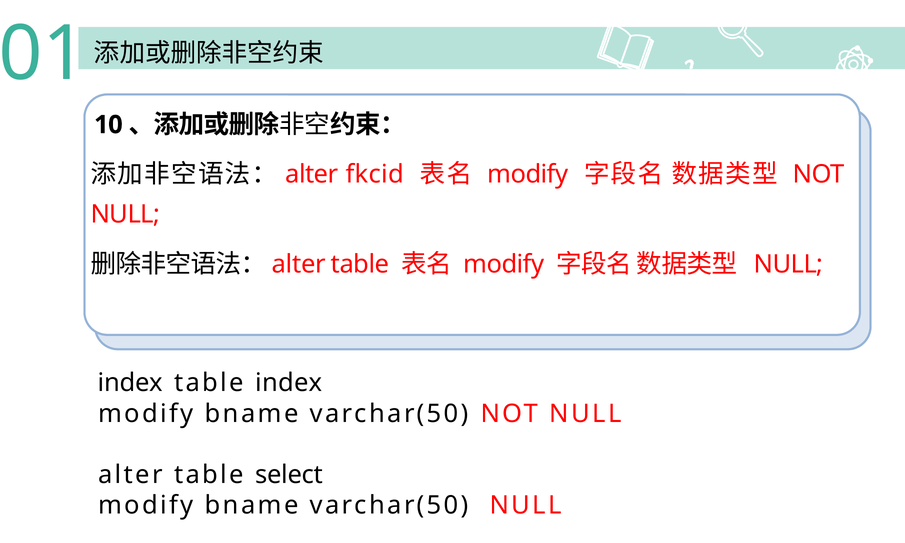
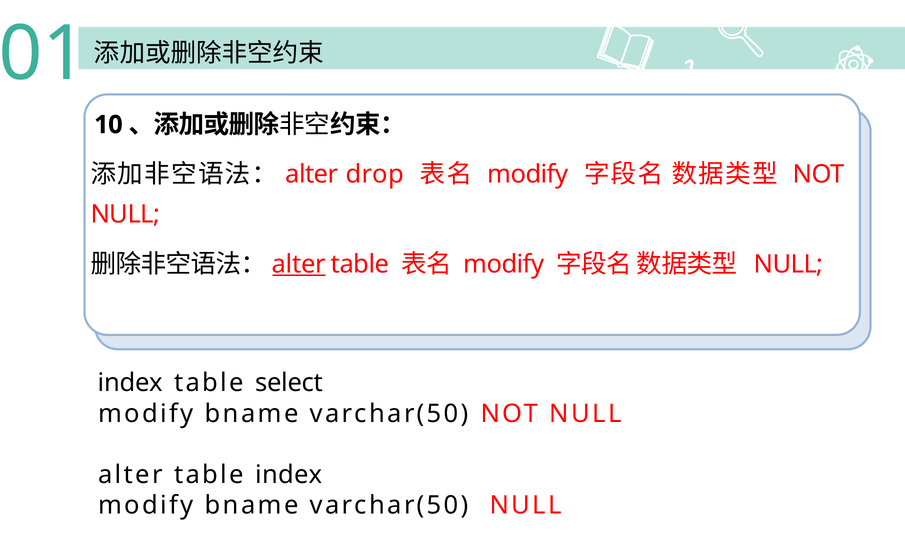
fkcid: fkcid -> drop
alter at (299, 264) underline: none -> present
table index: index -> select
table select: select -> index
